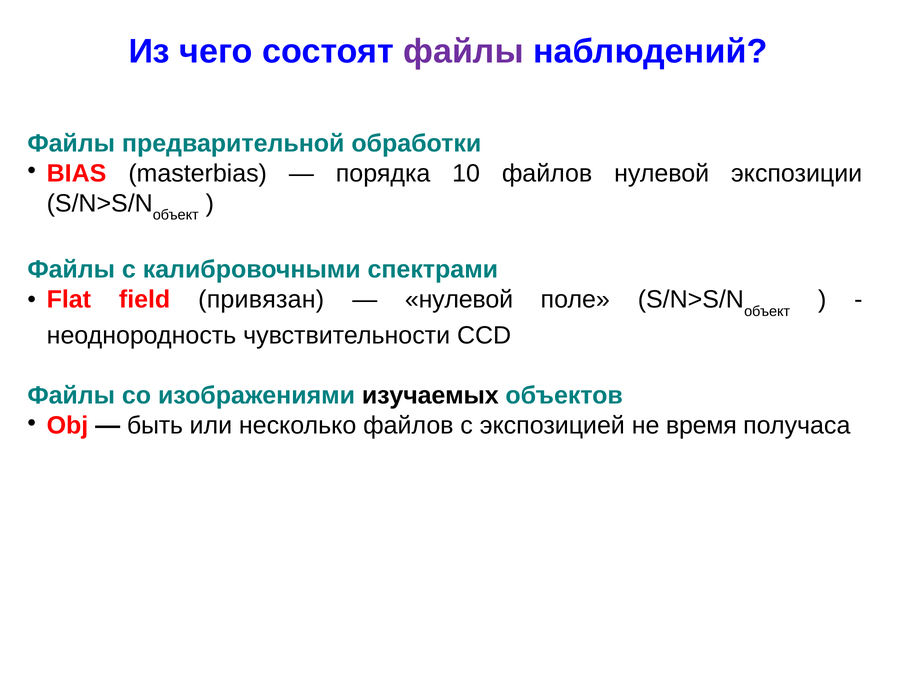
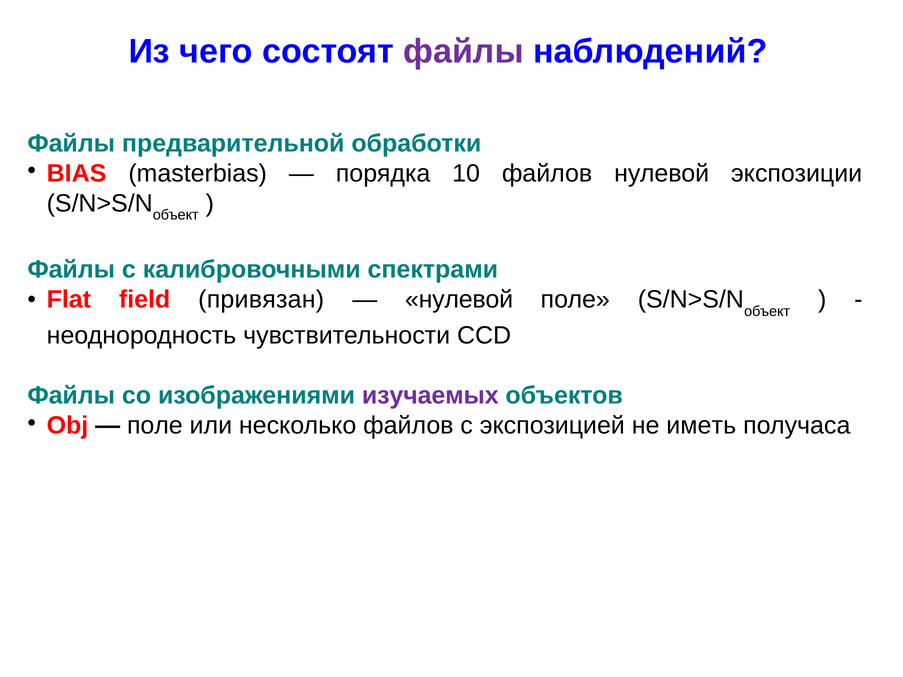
изучаемых colour: black -> purple
быть at (155, 426): быть -> поле
время: время -> иметь
